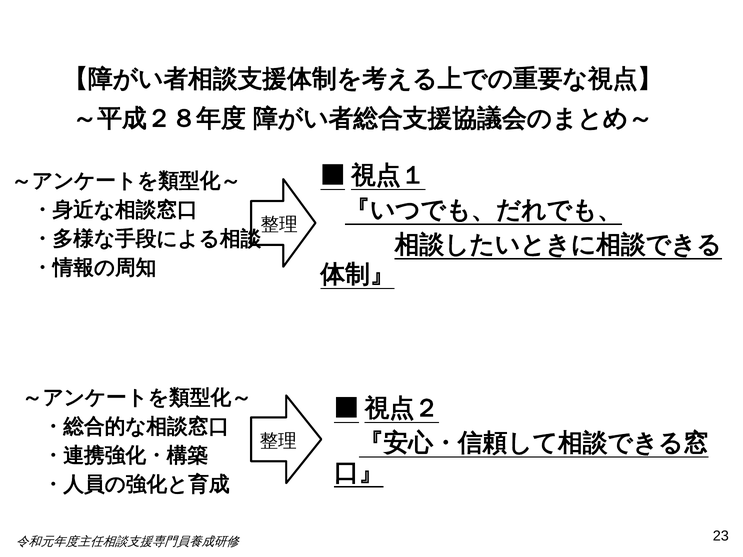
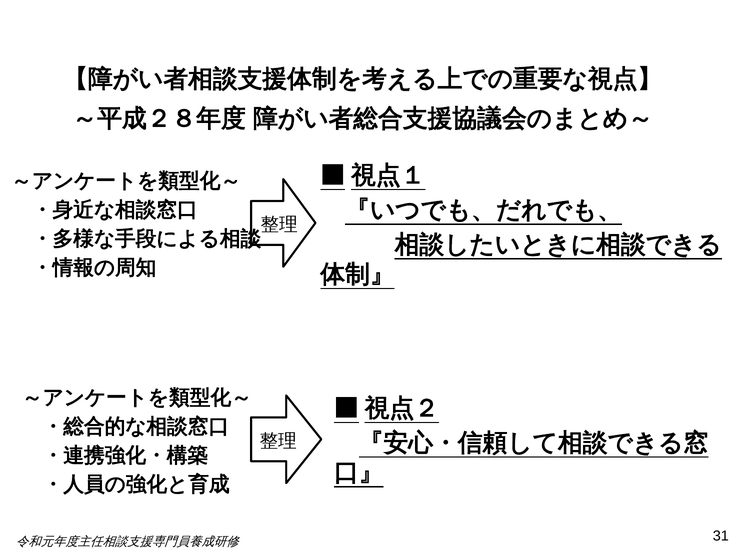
23: 23 -> 31
